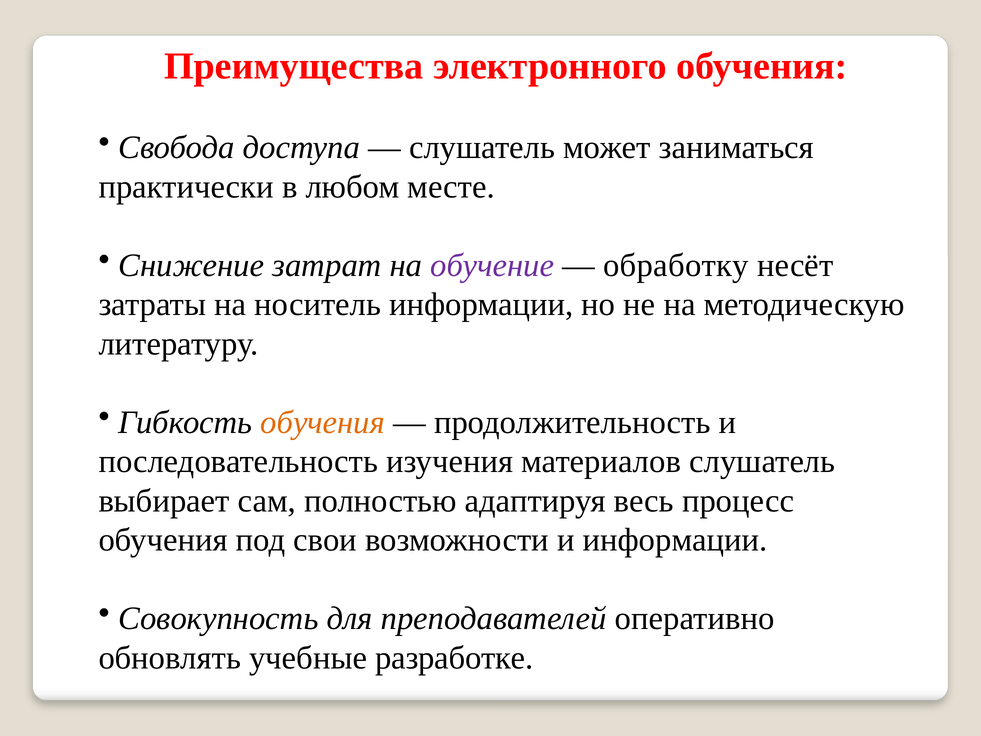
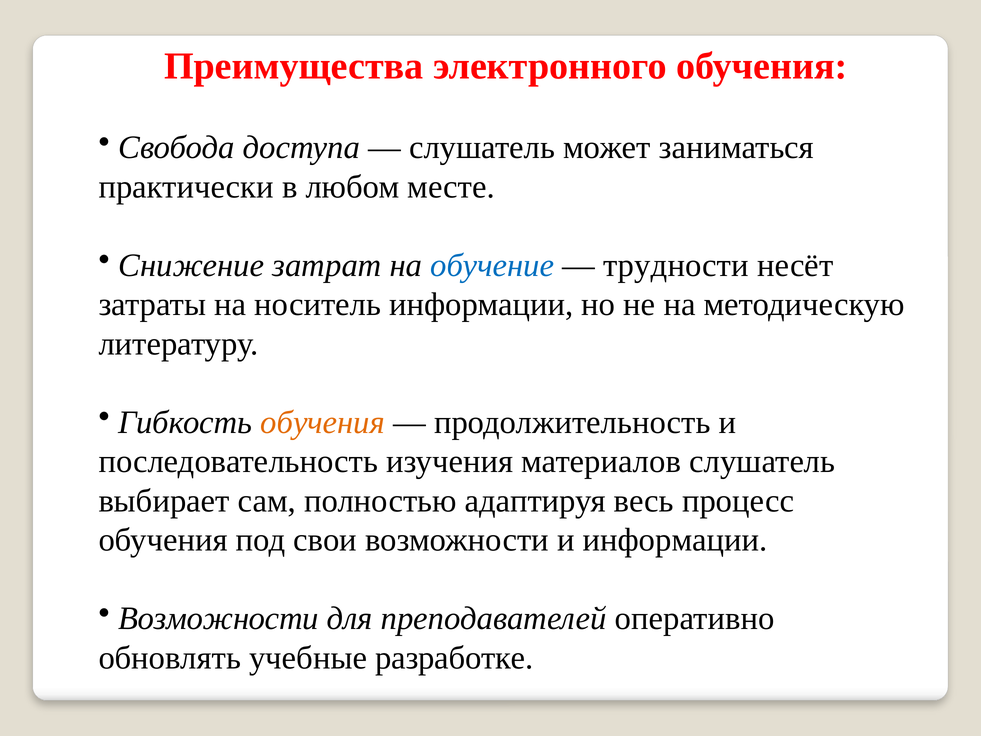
обучение colour: purple -> blue
обработку: обработку -> трудности
Совокупность at (218, 618): Совокупность -> Возможности
